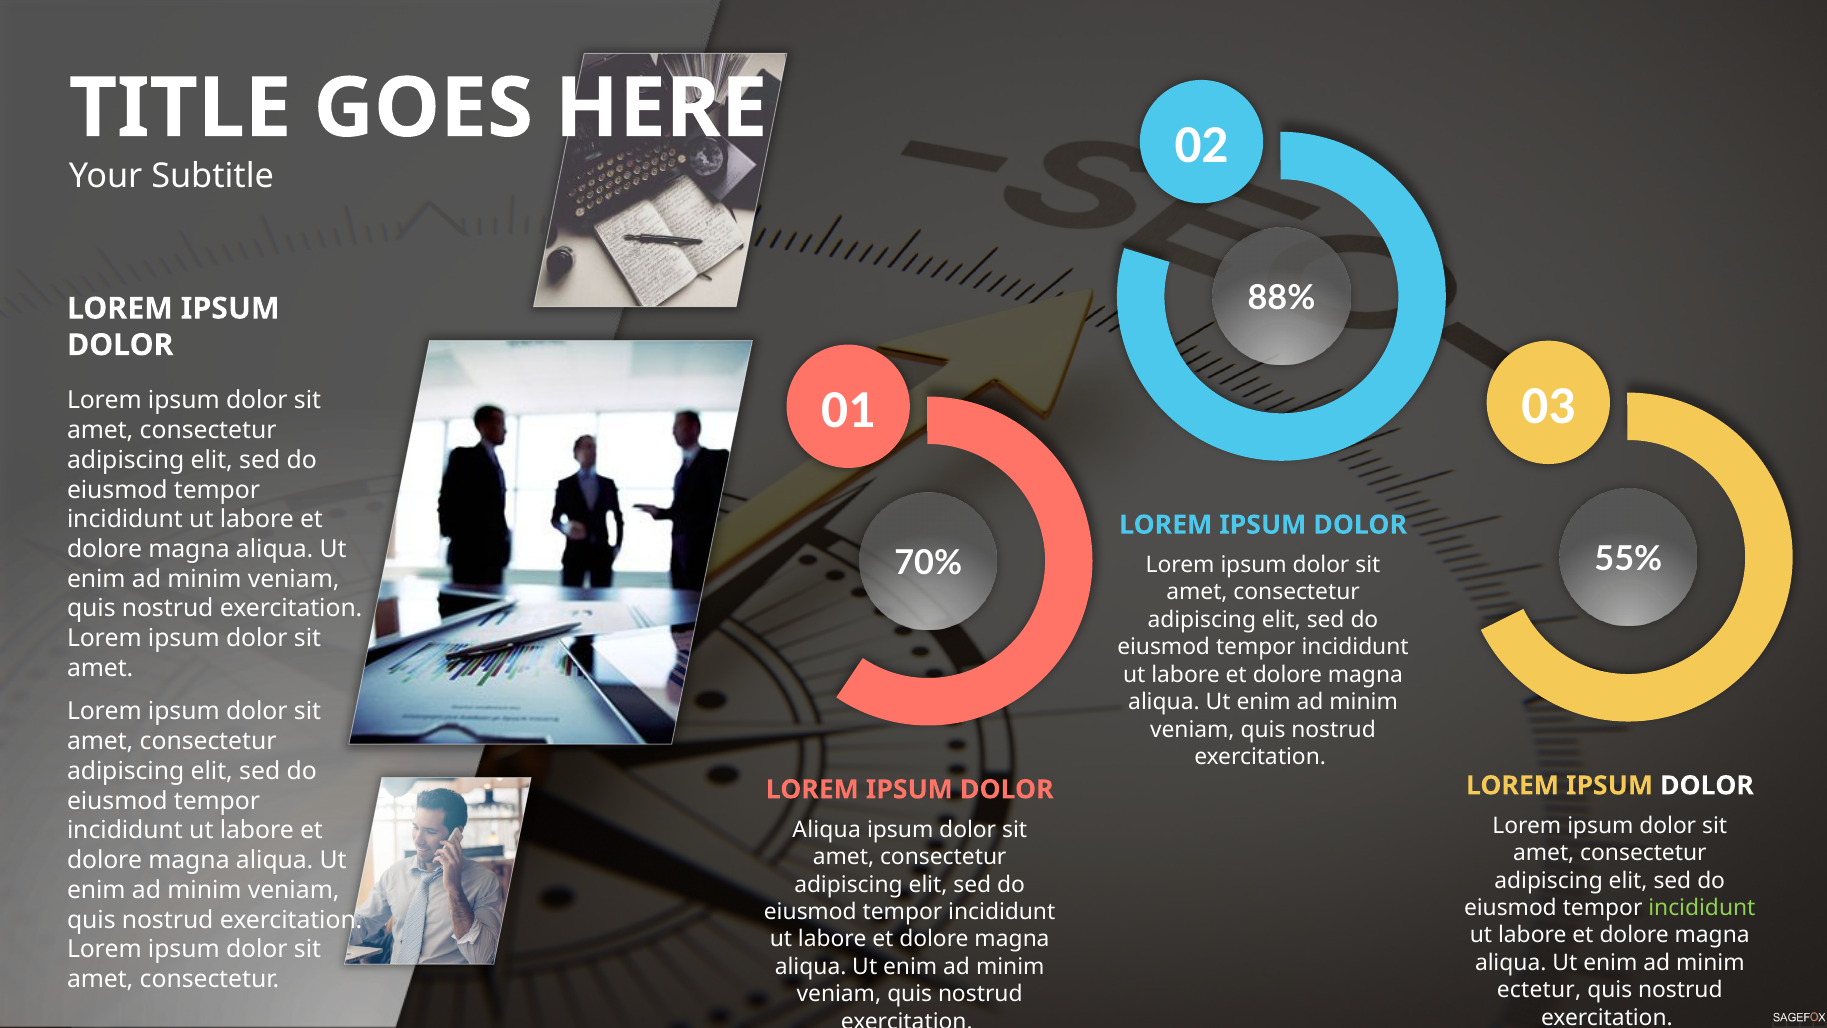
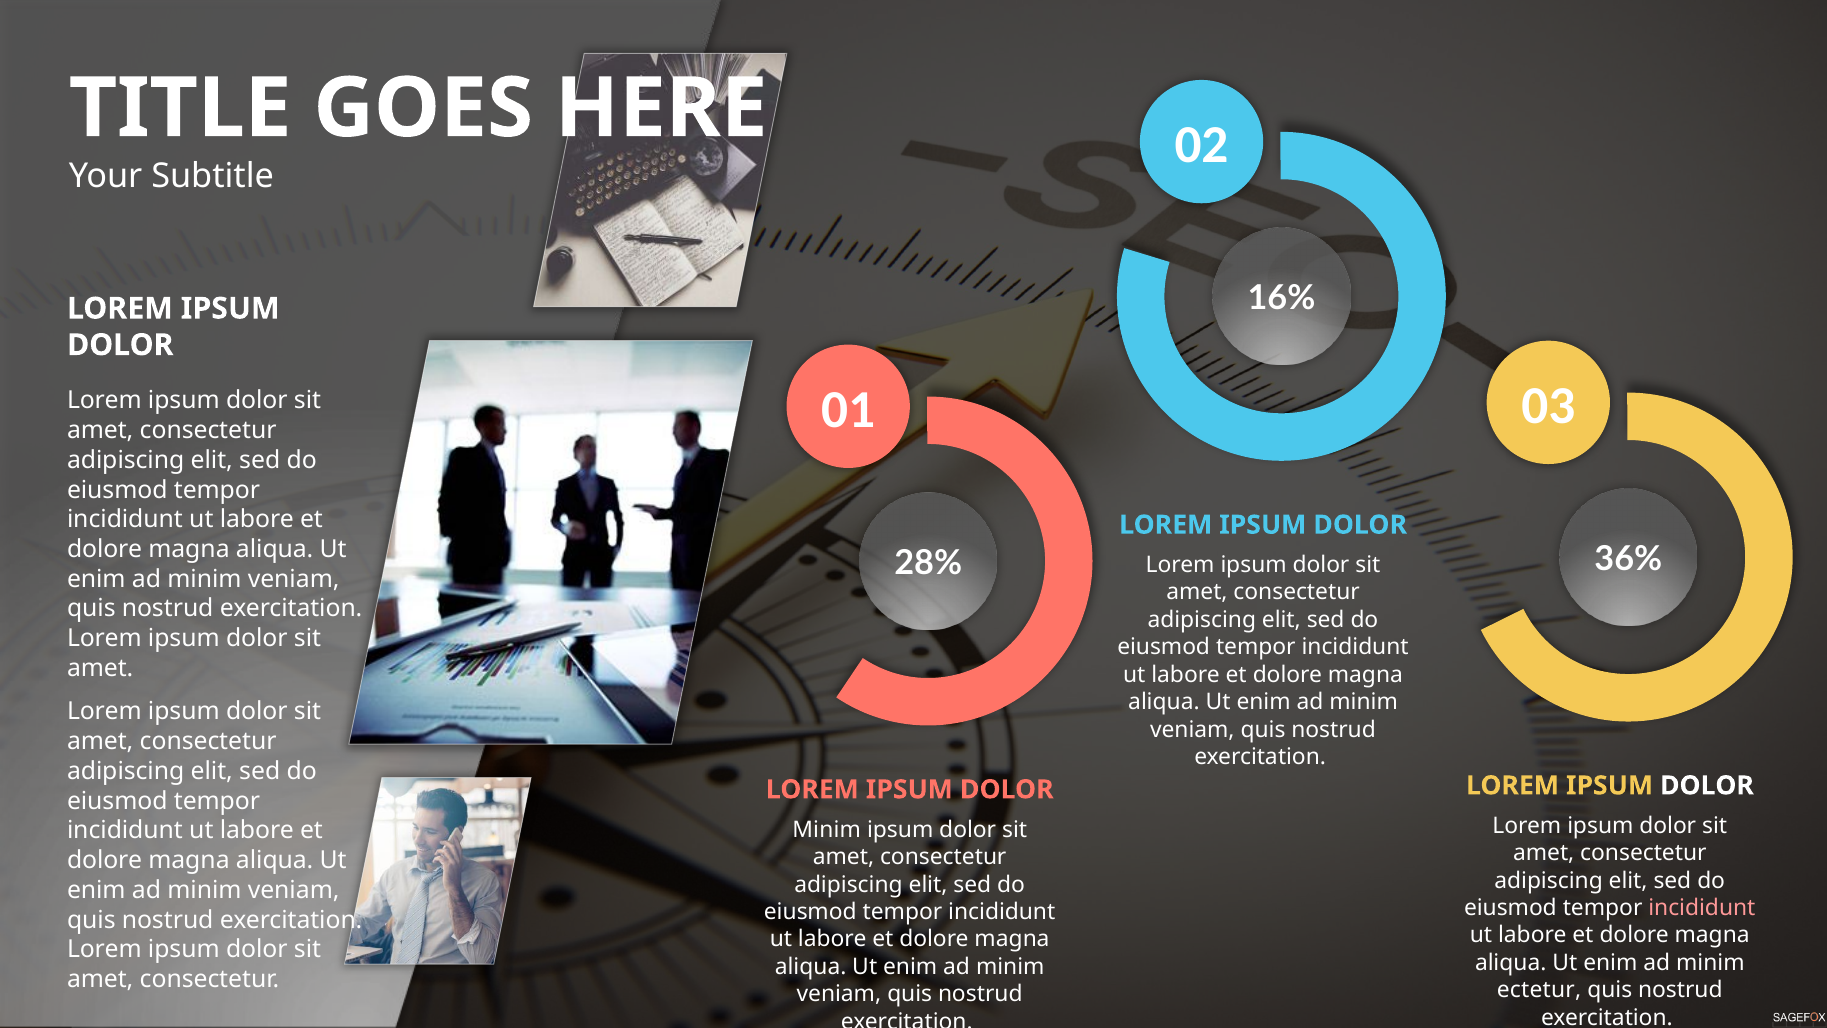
88%: 88% -> 16%
55%: 55% -> 36%
70%: 70% -> 28%
Aliqua at (827, 829): Aliqua -> Minim
incididunt at (1702, 908) colour: light green -> pink
